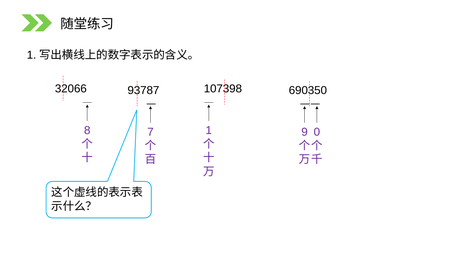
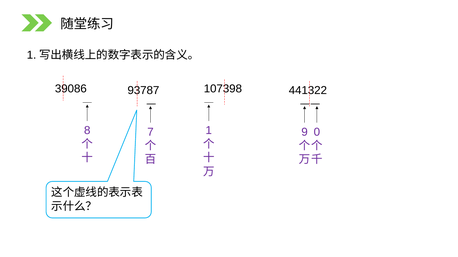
32066: 32066 -> 39086
690350: 690350 -> 441322
